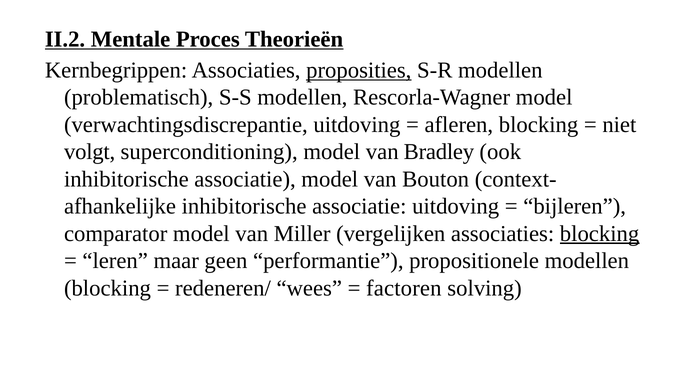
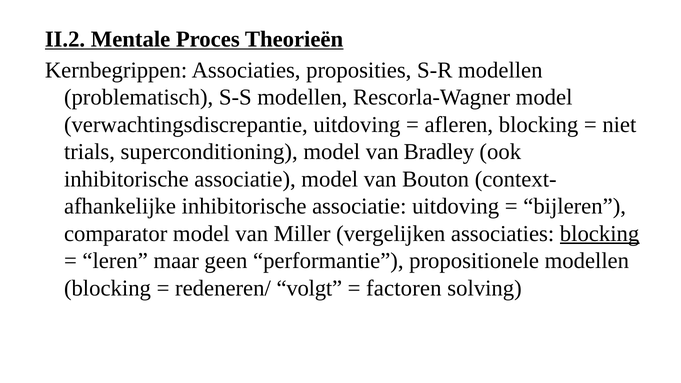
proposities underline: present -> none
volgt: volgt -> trials
wees: wees -> volgt
